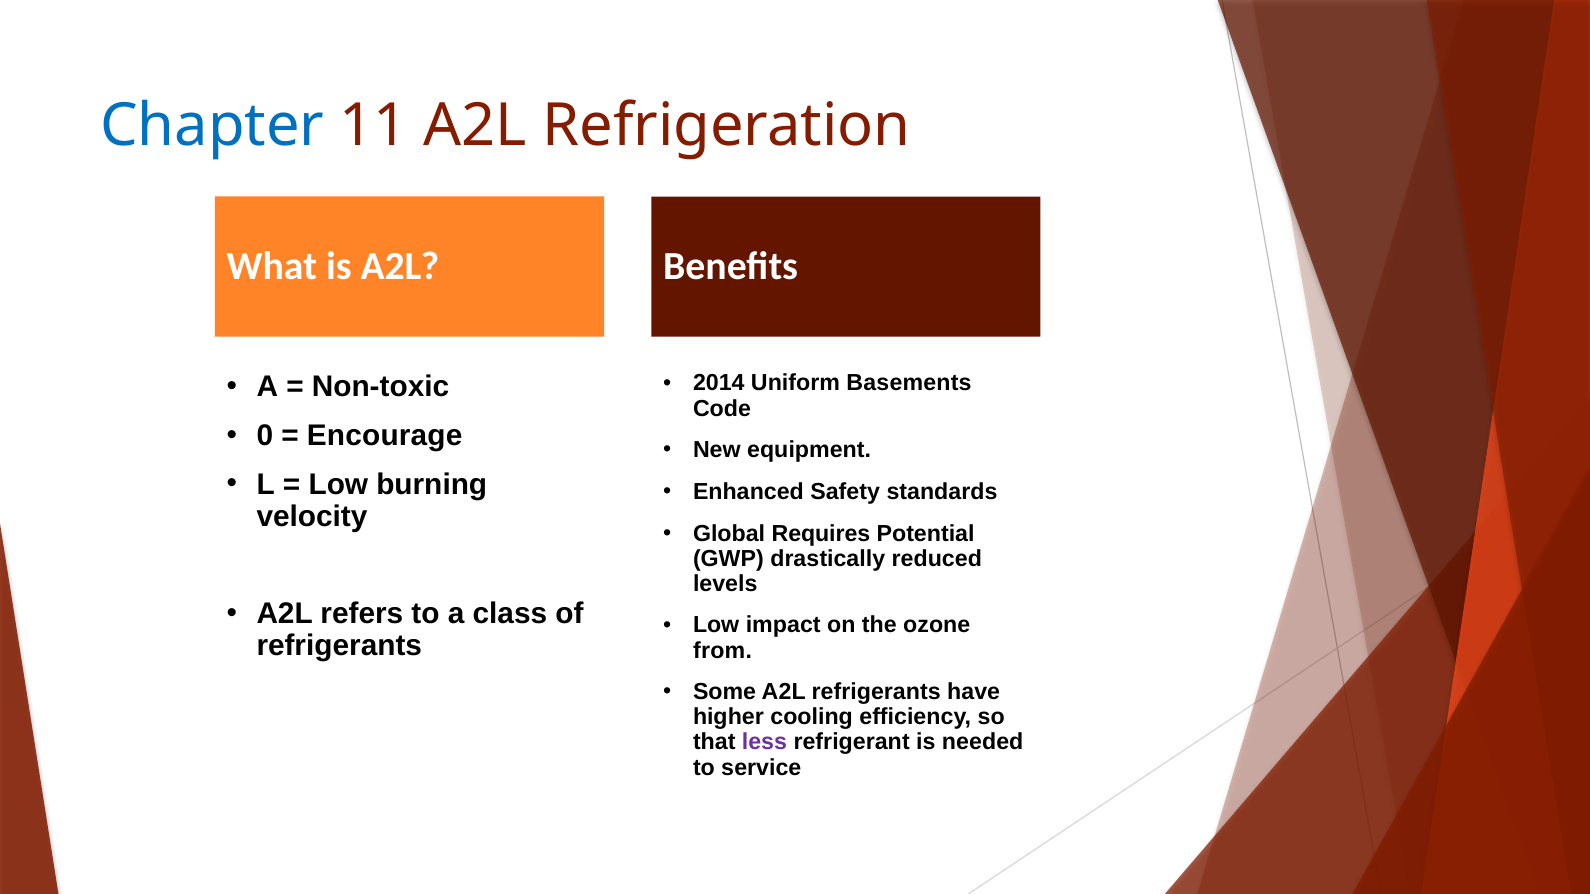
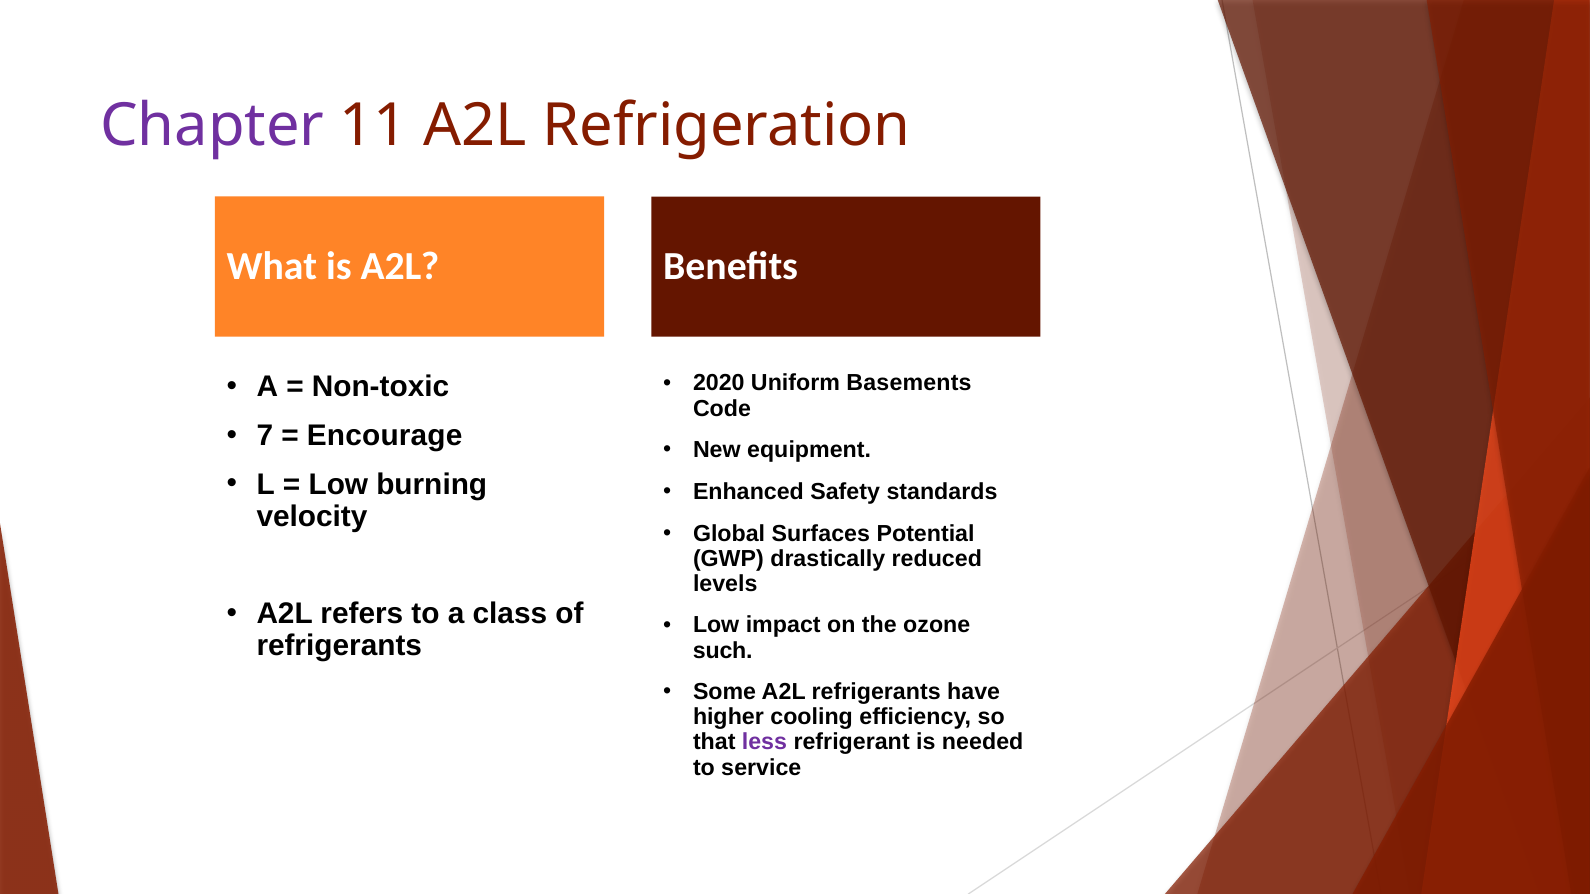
Chapter colour: blue -> purple
2014: 2014 -> 2020
0: 0 -> 7
Requires: Requires -> Surfaces
from: from -> such
